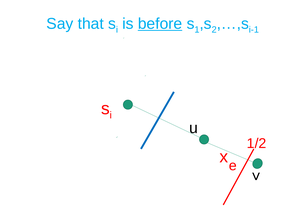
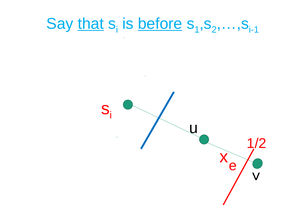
that underline: none -> present
